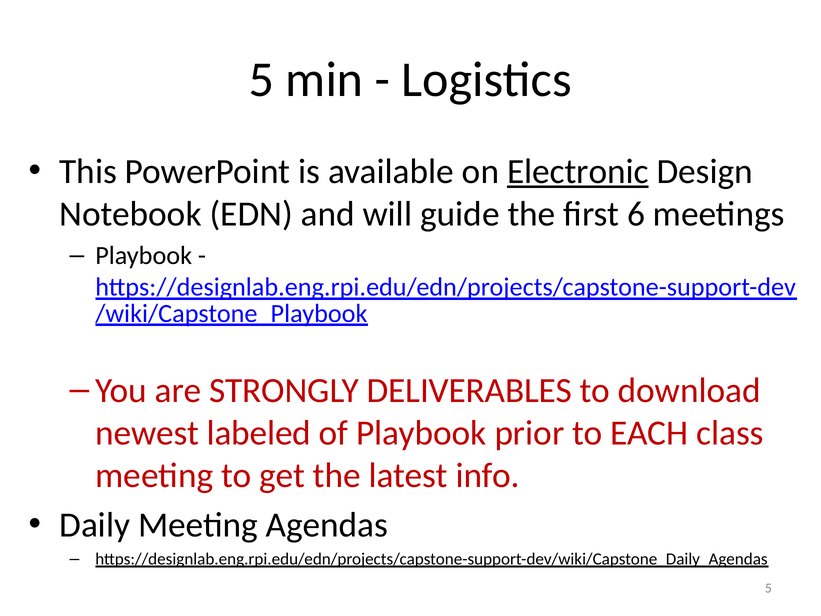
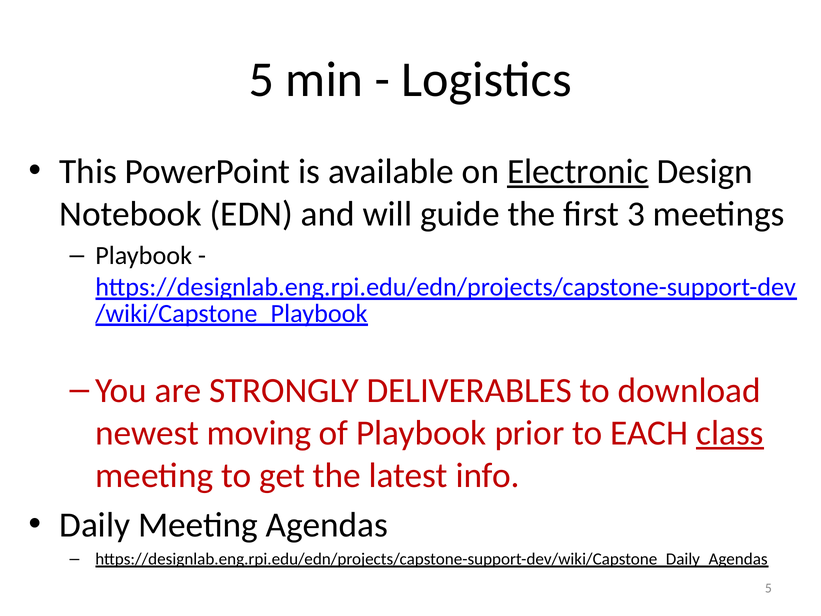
6: 6 -> 3
labeled: labeled -> moving
class underline: none -> present
